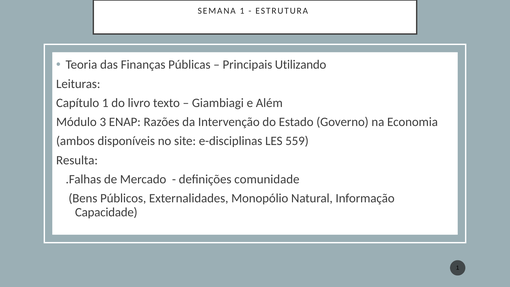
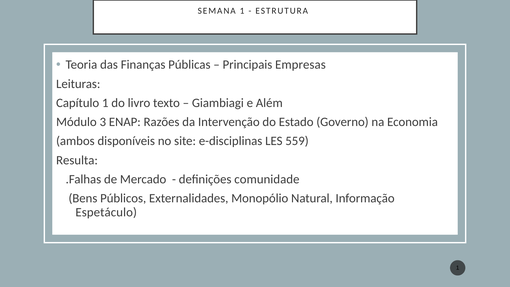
Utilizando: Utilizando -> Empresas
Capacidade: Capacidade -> Espetáculo
